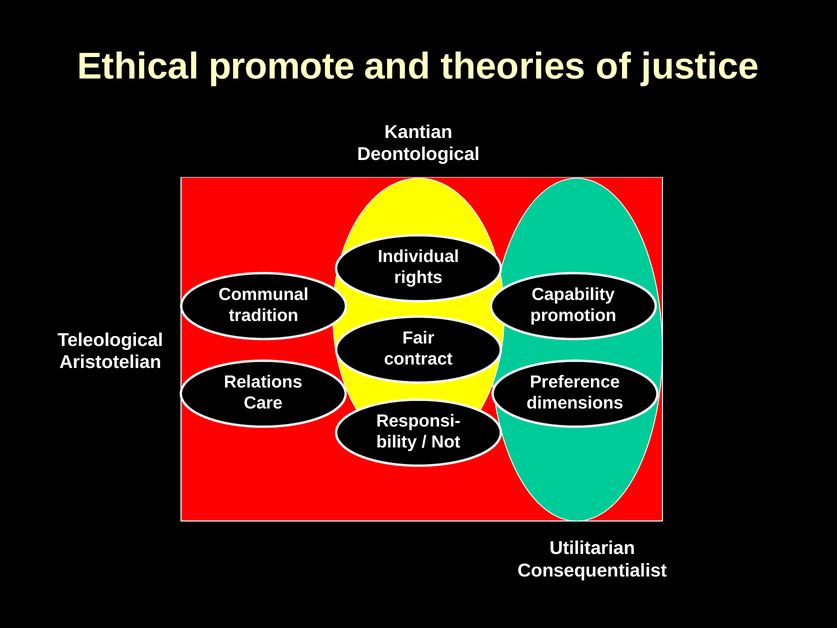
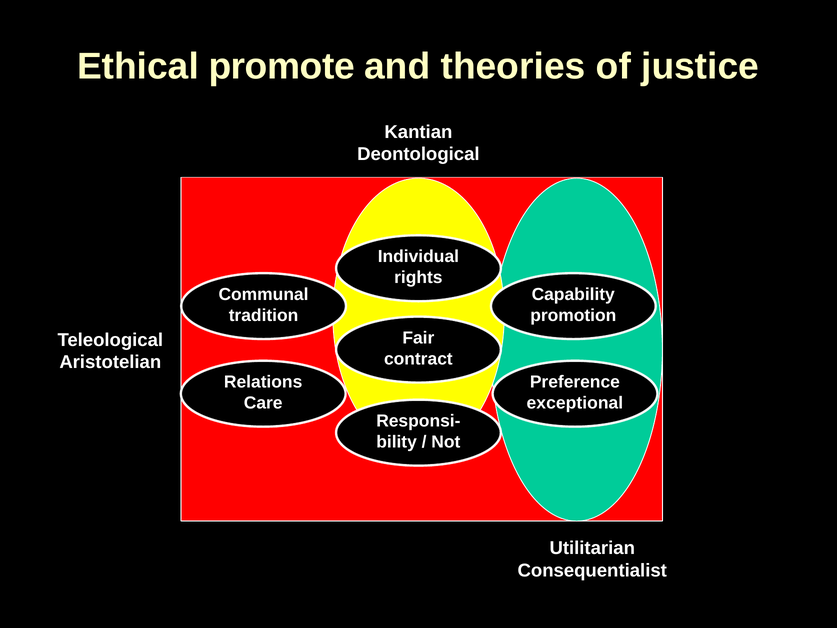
dimensions: dimensions -> exceptional
